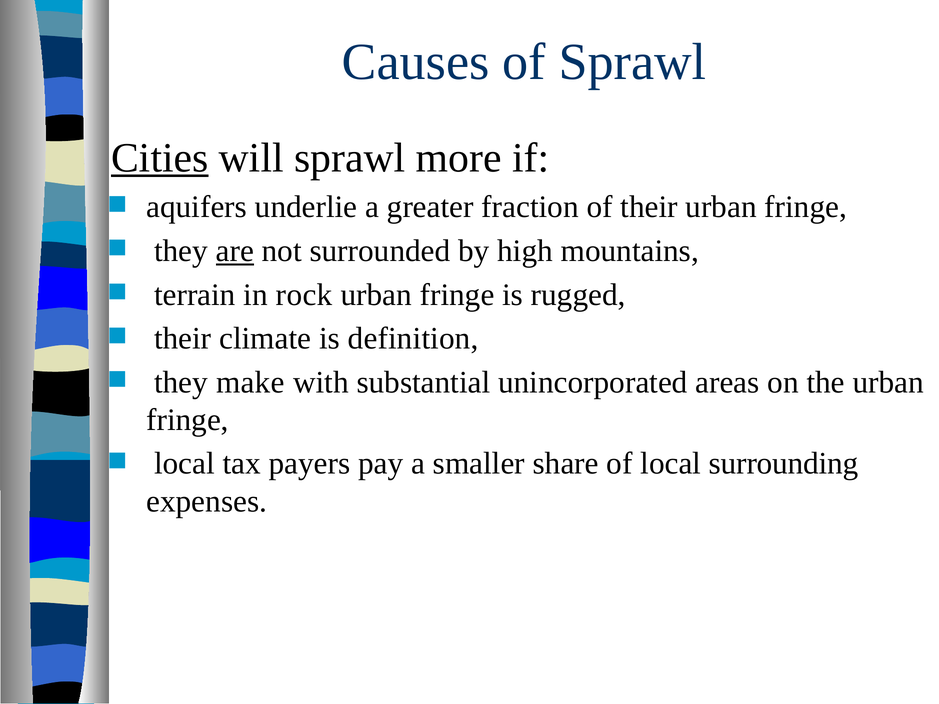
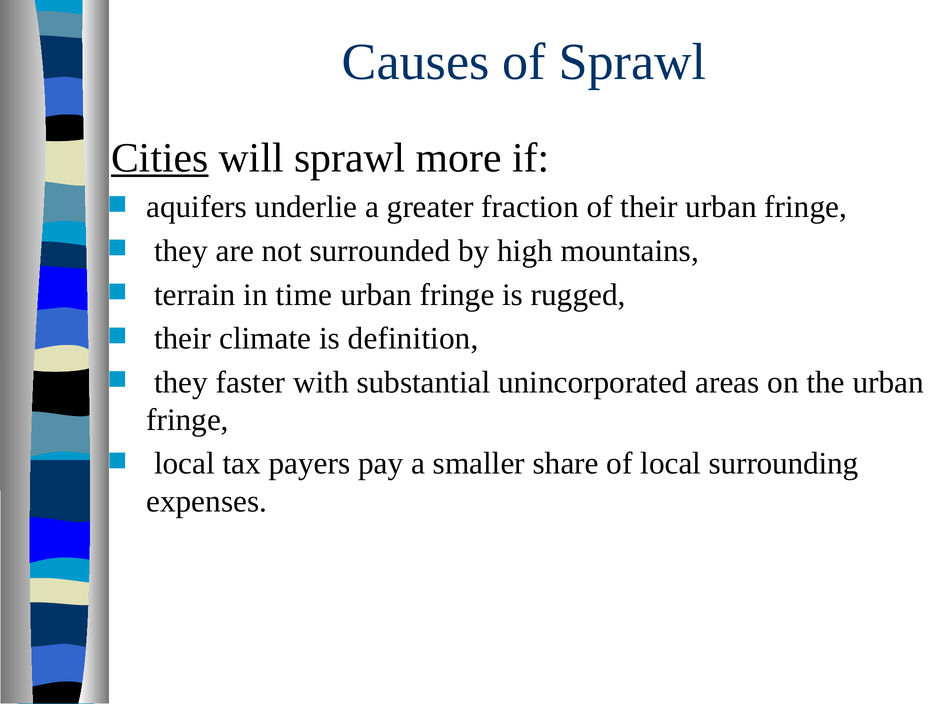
are underline: present -> none
rock: rock -> time
make: make -> faster
